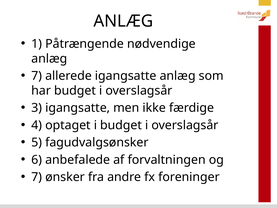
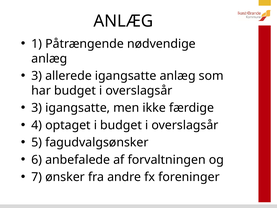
7 at (37, 76): 7 -> 3
